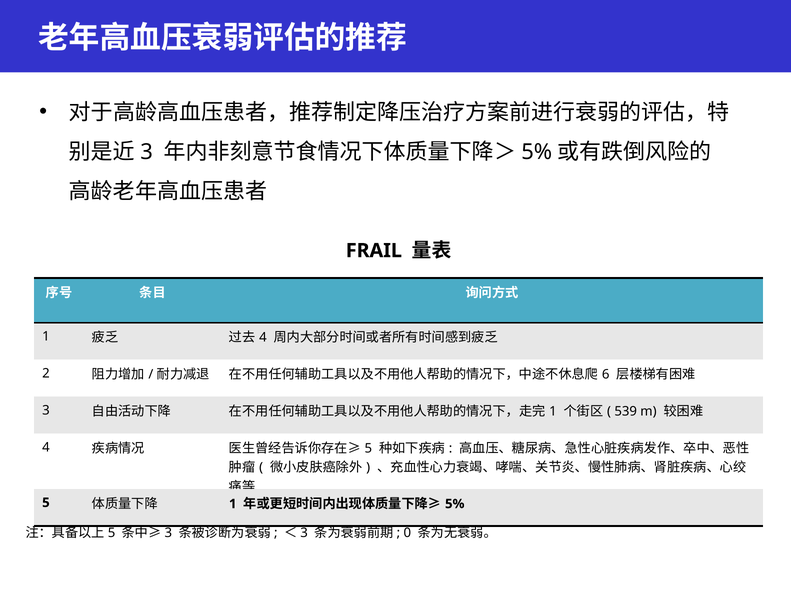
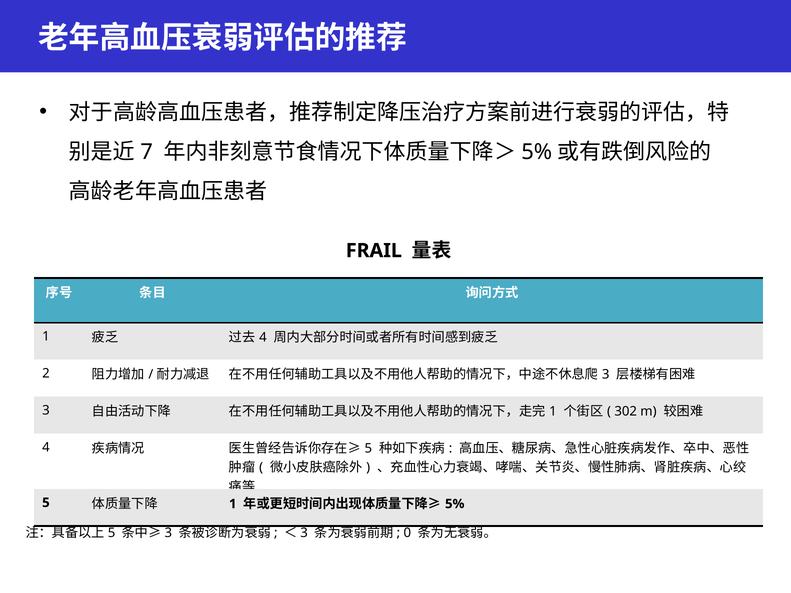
3 at (147, 152): 3 -> 7
6 at (606, 375): 6 -> 3
539: 539 -> 302
